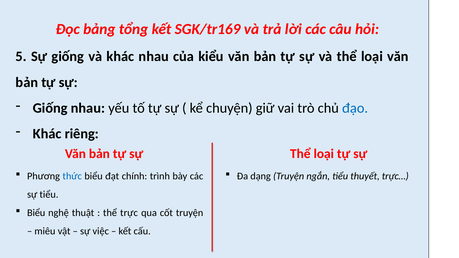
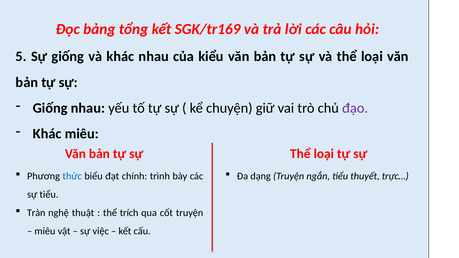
đạo colour: blue -> purple
Khác riêng: riêng -> miêu
Biểu at (36, 213): Biểu -> Tràn
trực: trực -> trích
